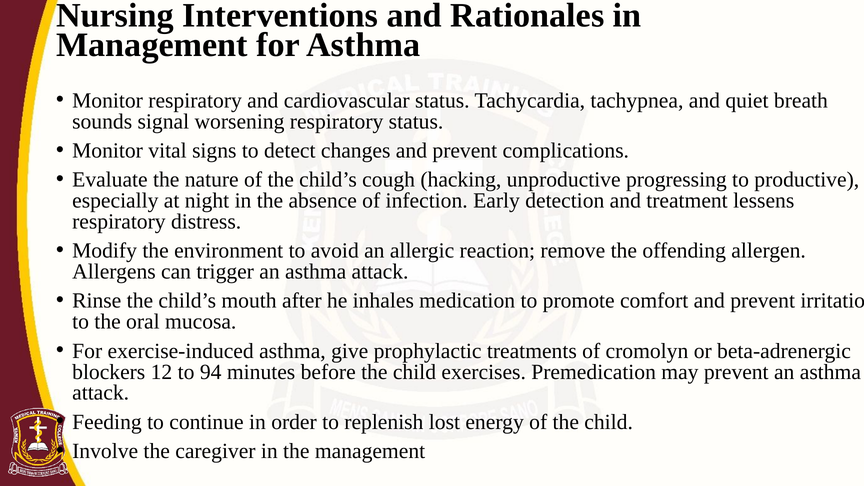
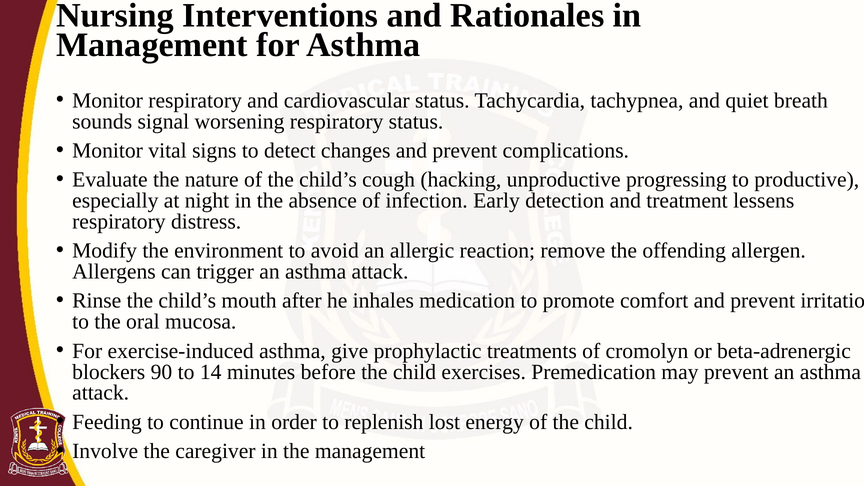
12: 12 -> 90
94: 94 -> 14
